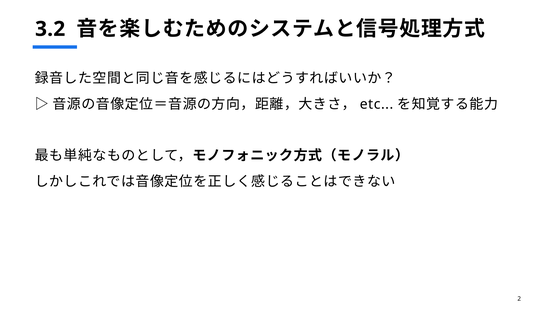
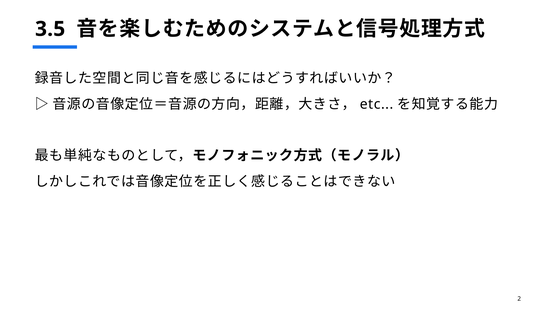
3.2: 3.2 -> 3.5
